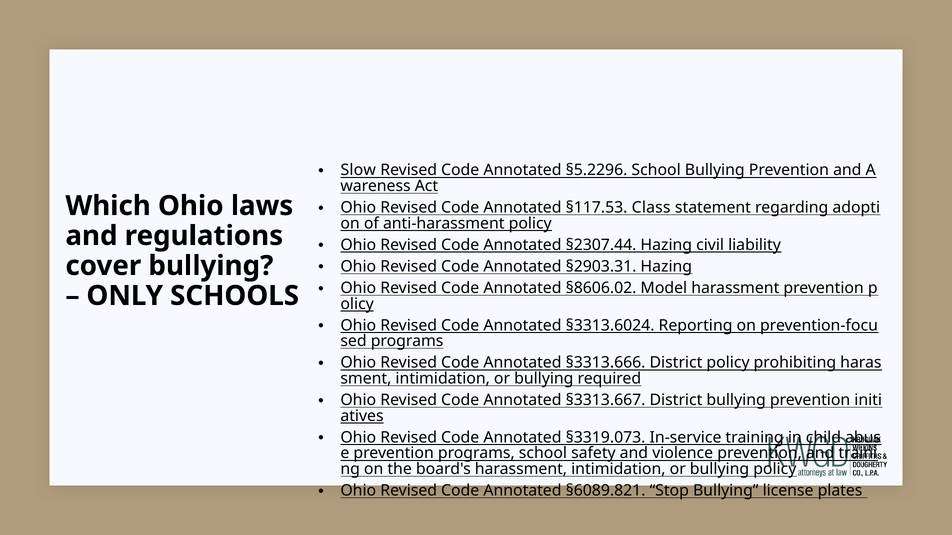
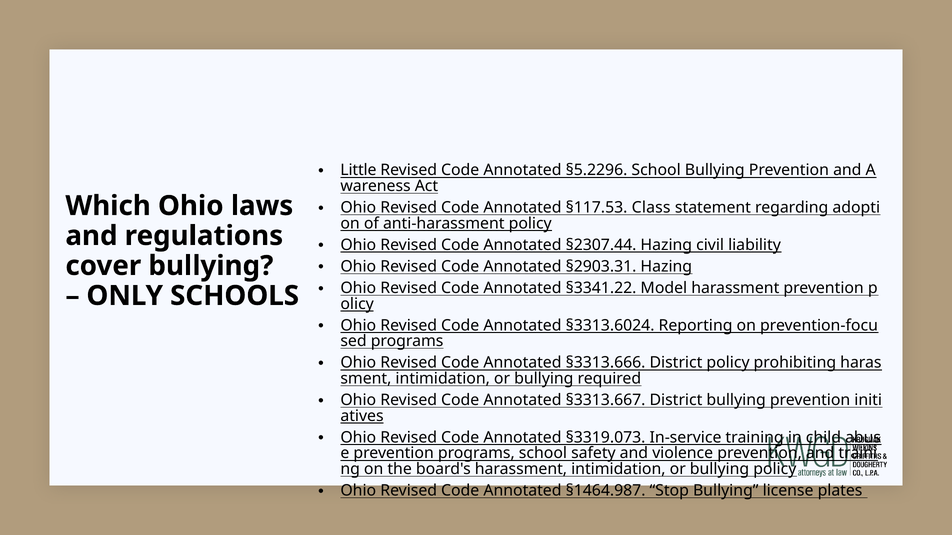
Slow: Slow -> Little
§8606.02: §8606.02 -> §3341.22
§6089.821: §6089.821 -> §1464.987
